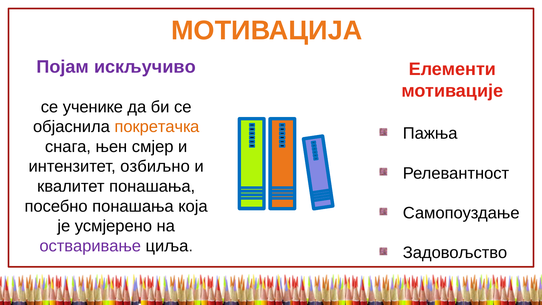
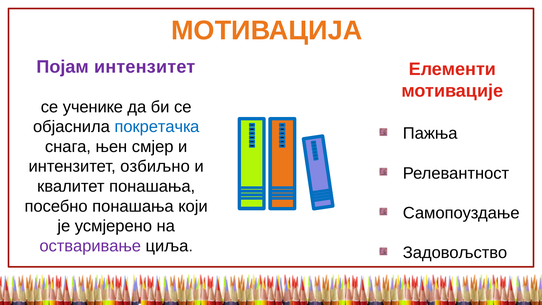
Појам искључиво: искључиво -> интензитет
покретачка colour: orange -> blue
која: која -> који
